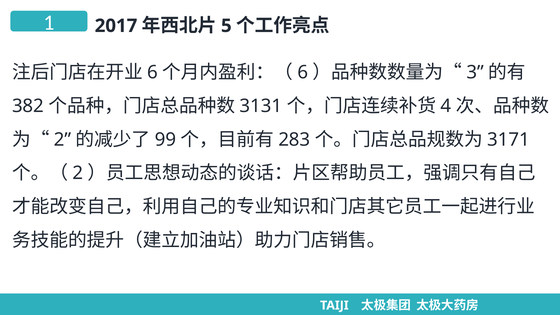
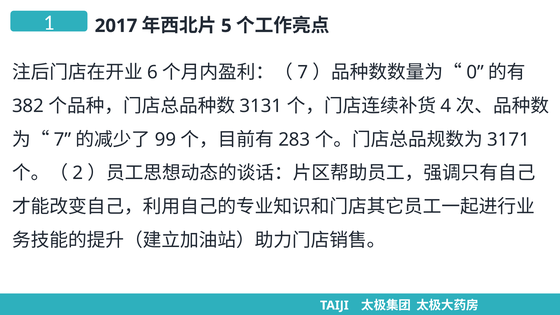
6 at (303, 72): 6 -> 7
3: 3 -> 0
2 at (63, 140): 2 -> 7
